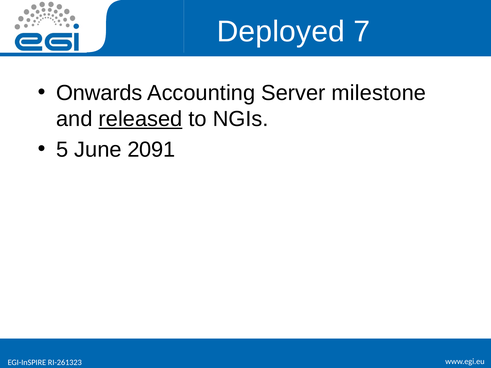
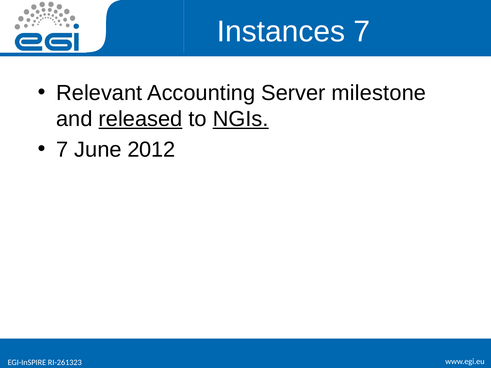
Deployed: Deployed -> Instances
Onwards: Onwards -> Relevant
NGIs underline: none -> present
5 at (62, 150): 5 -> 7
2091: 2091 -> 2012
